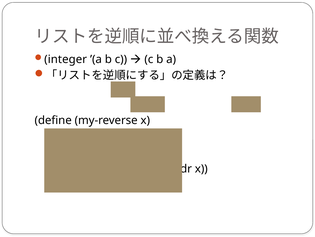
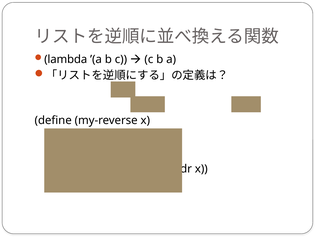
integer: integer -> lambda
